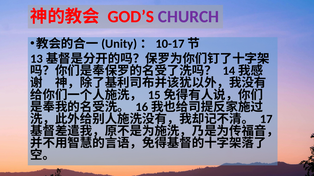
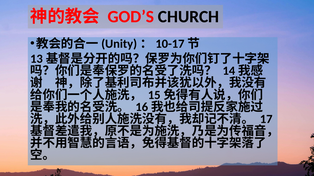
CHURCH colour: purple -> black
